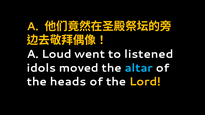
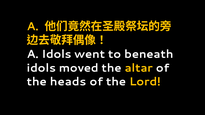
A Loud: Loud -> Idols
listened: listened -> beneath
altar colour: light blue -> yellow
